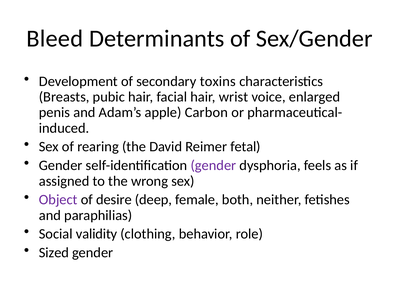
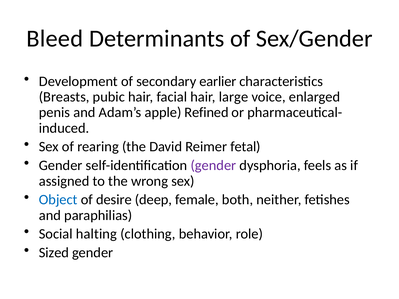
toxins: toxins -> earlier
wrist: wrist -> large
Carbon: Carbon -> Refined
Object colour: purple -> blue
validity: validity -> halting
